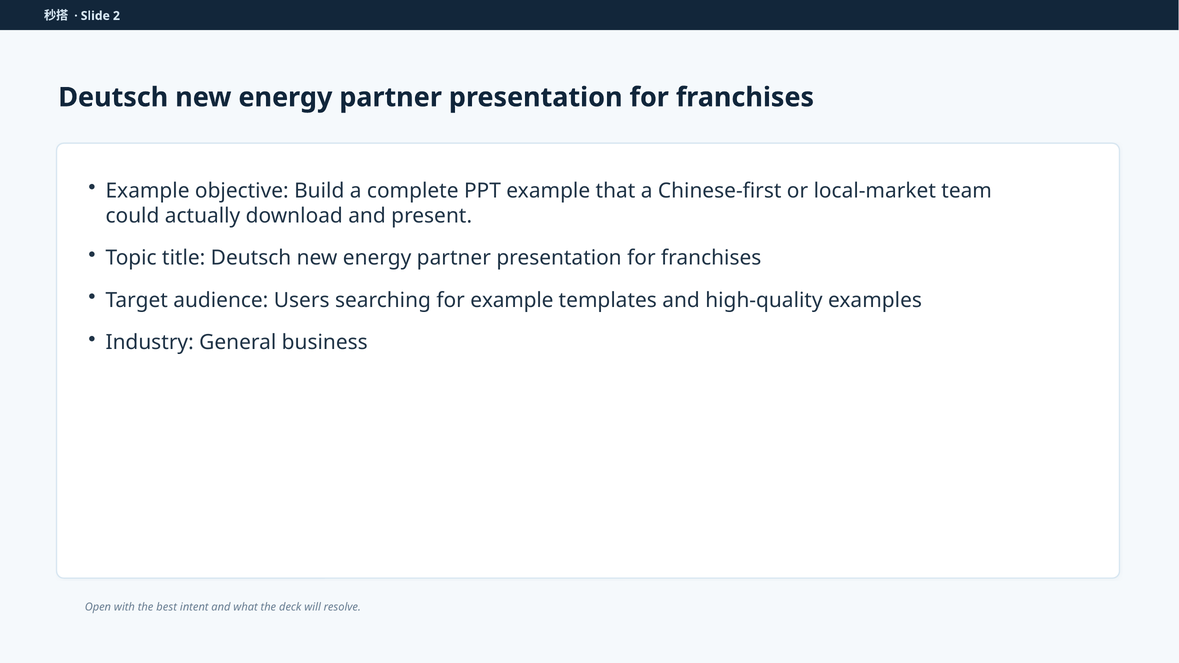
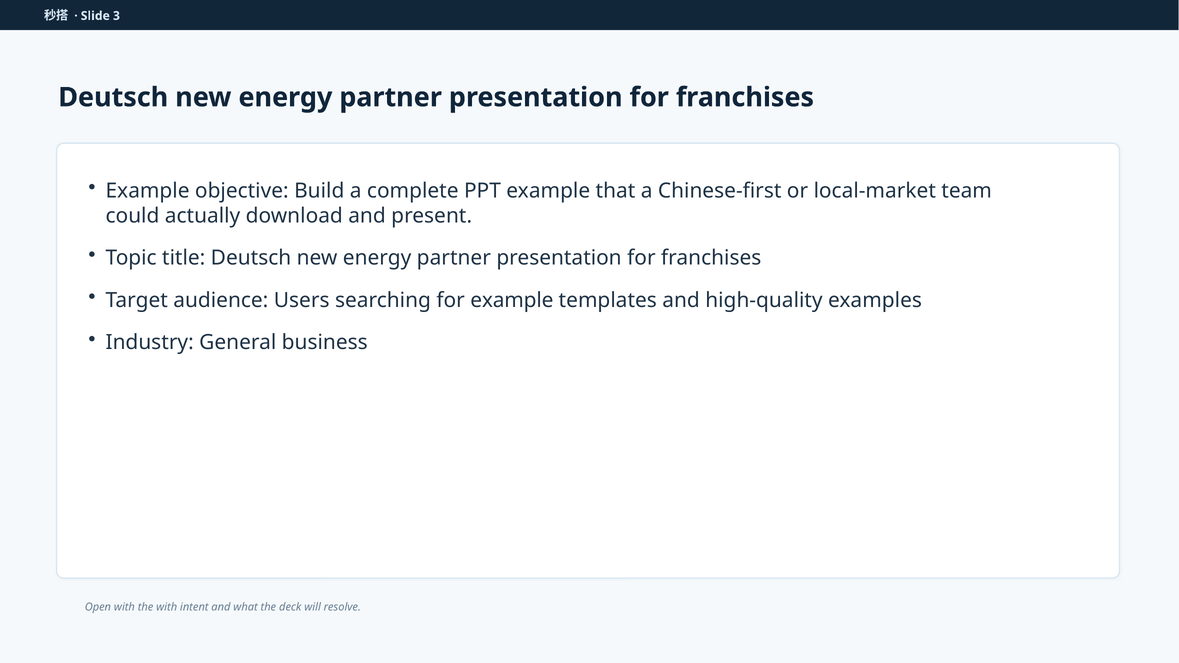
2: 2 -> 3
the best: best -> with
